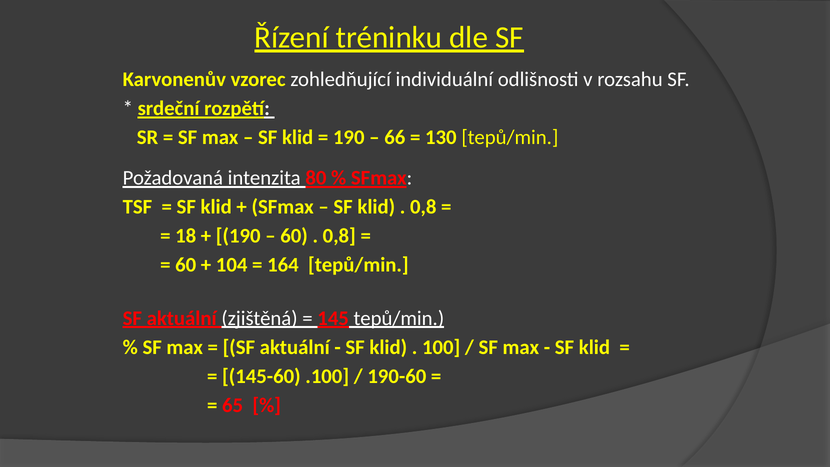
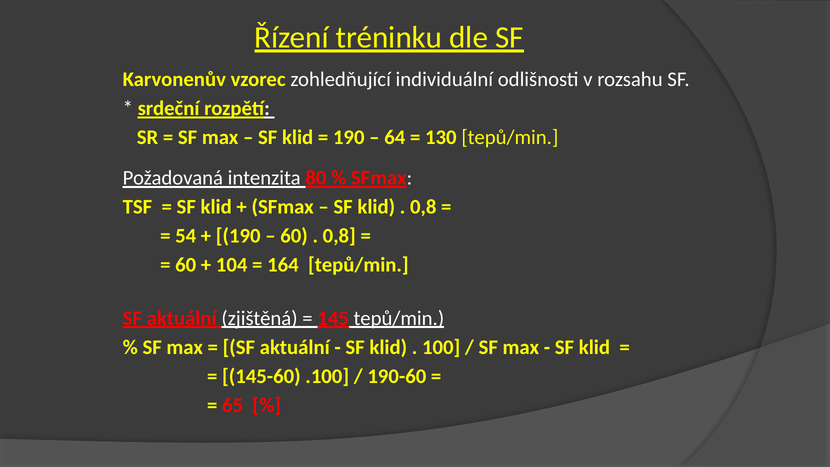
66: 66 -> 64
18: 18 -> 54
